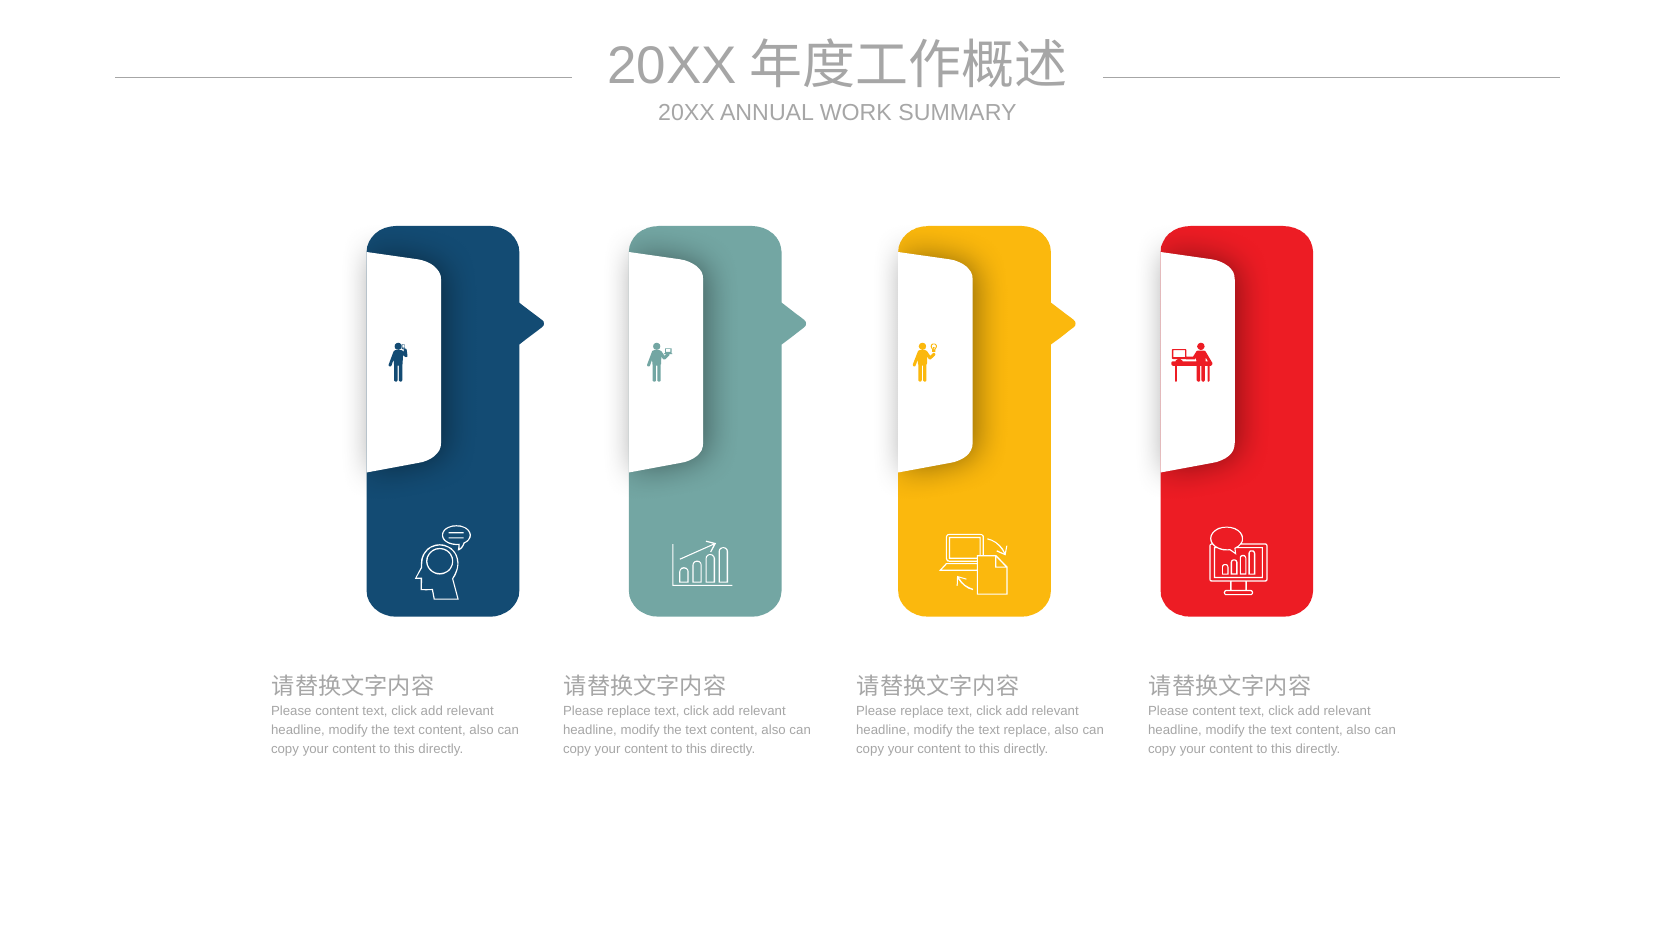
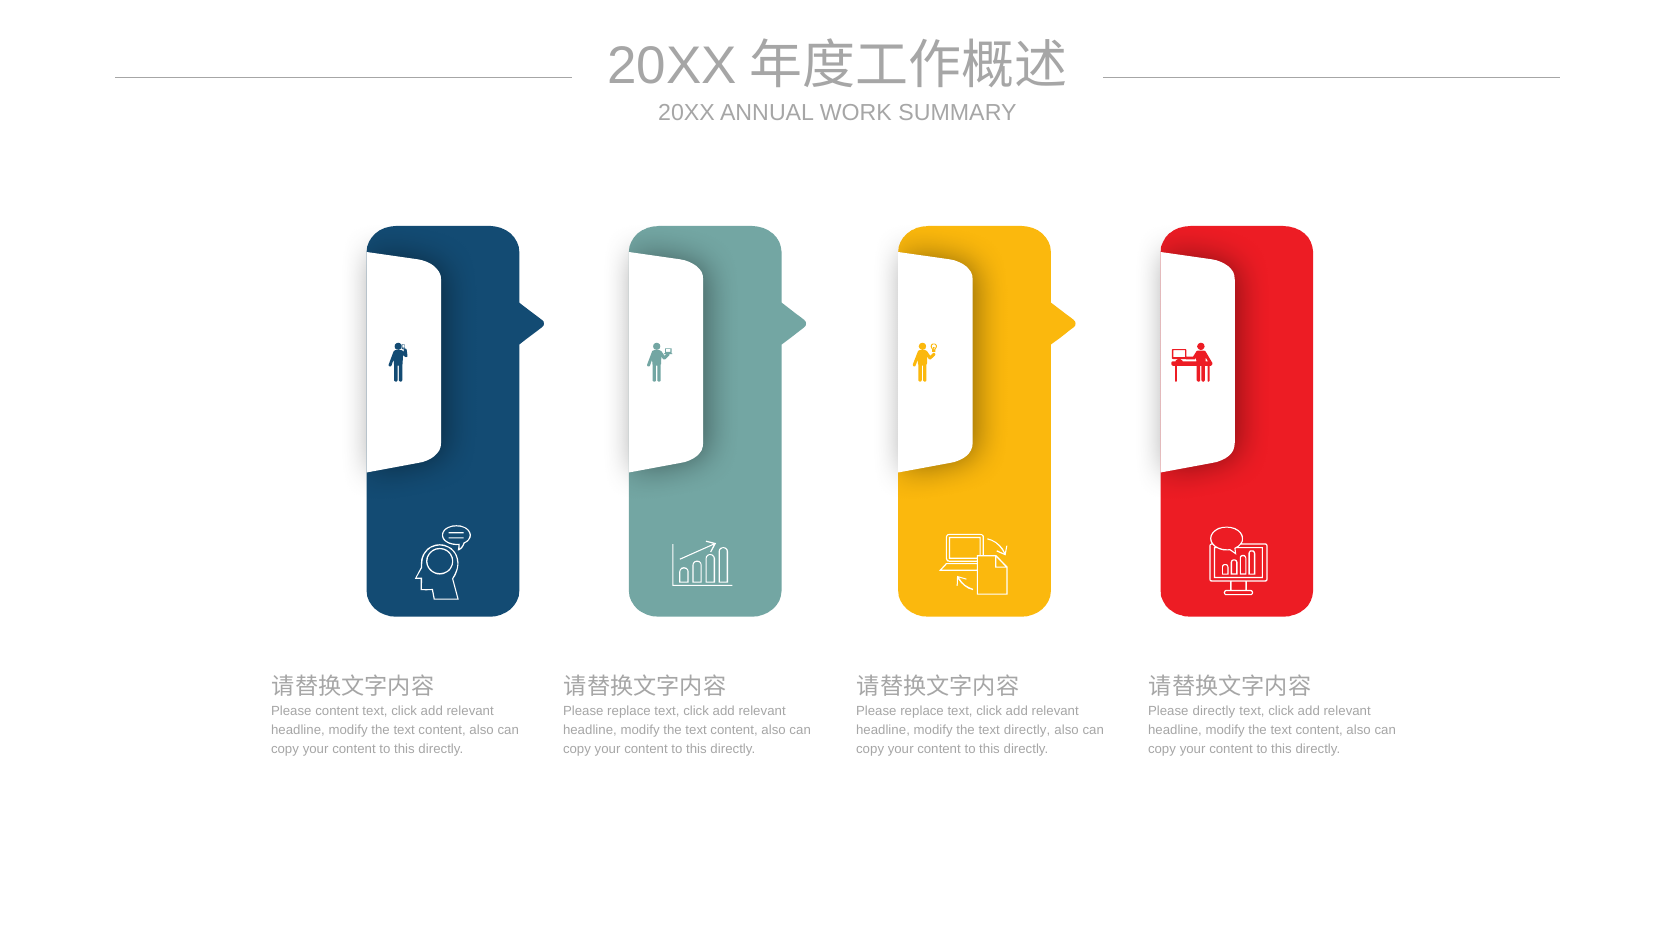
content at (1214, 711): content -> directly
text replace: replace -> directly
